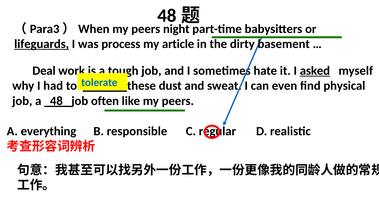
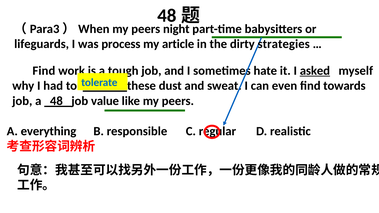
lifeguards underline: present -> none
basement: basement -> strategies
Deal at (44, 71): Deal -> Find
physical: physical -> towards
often: often -> value
